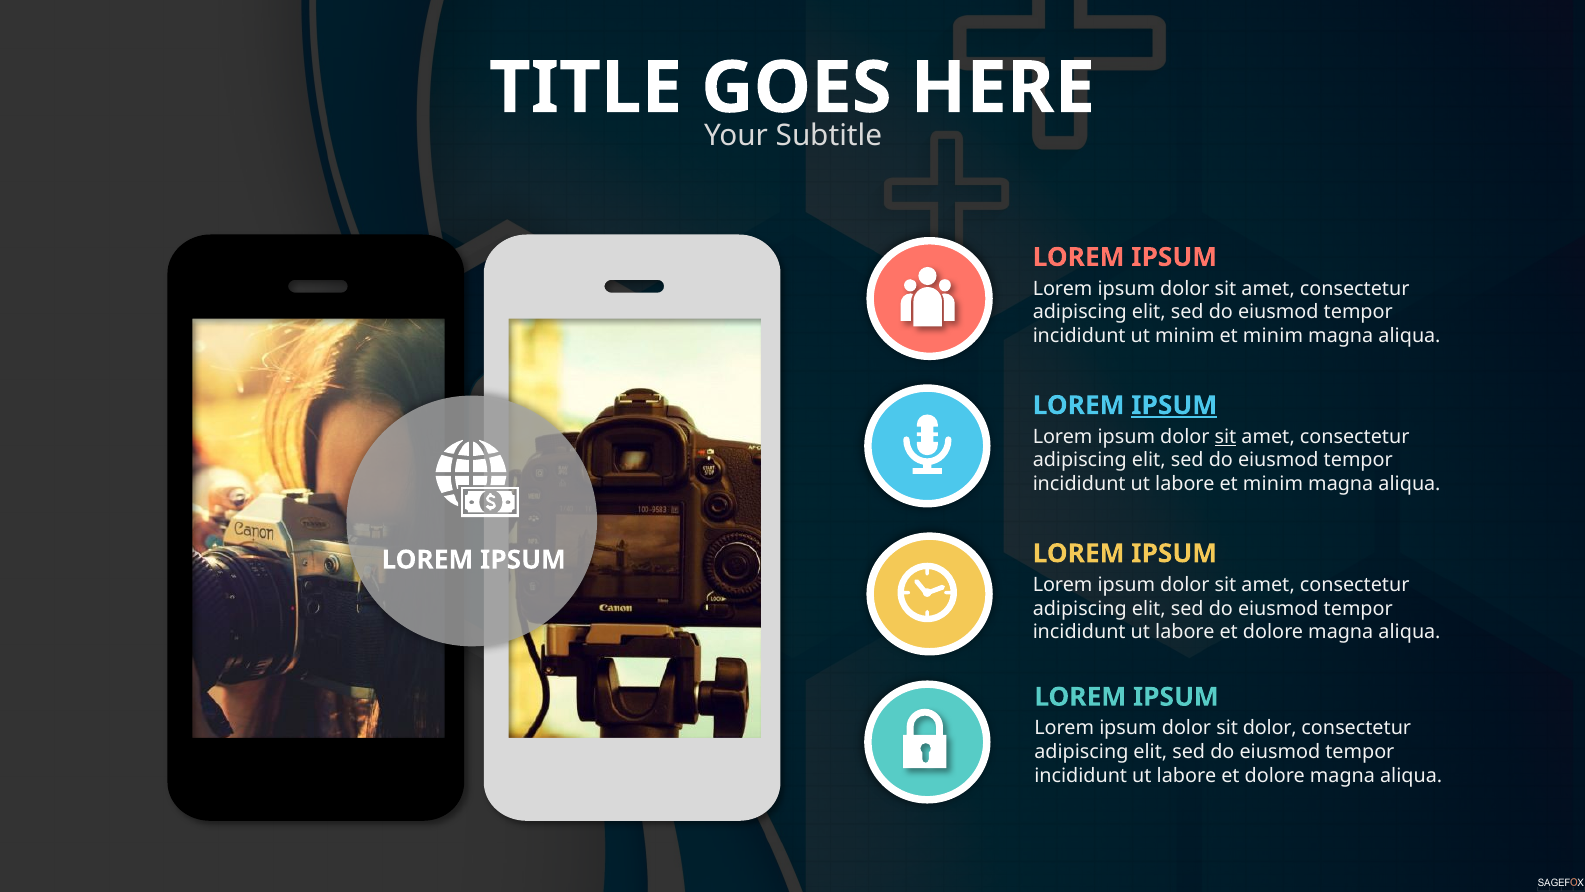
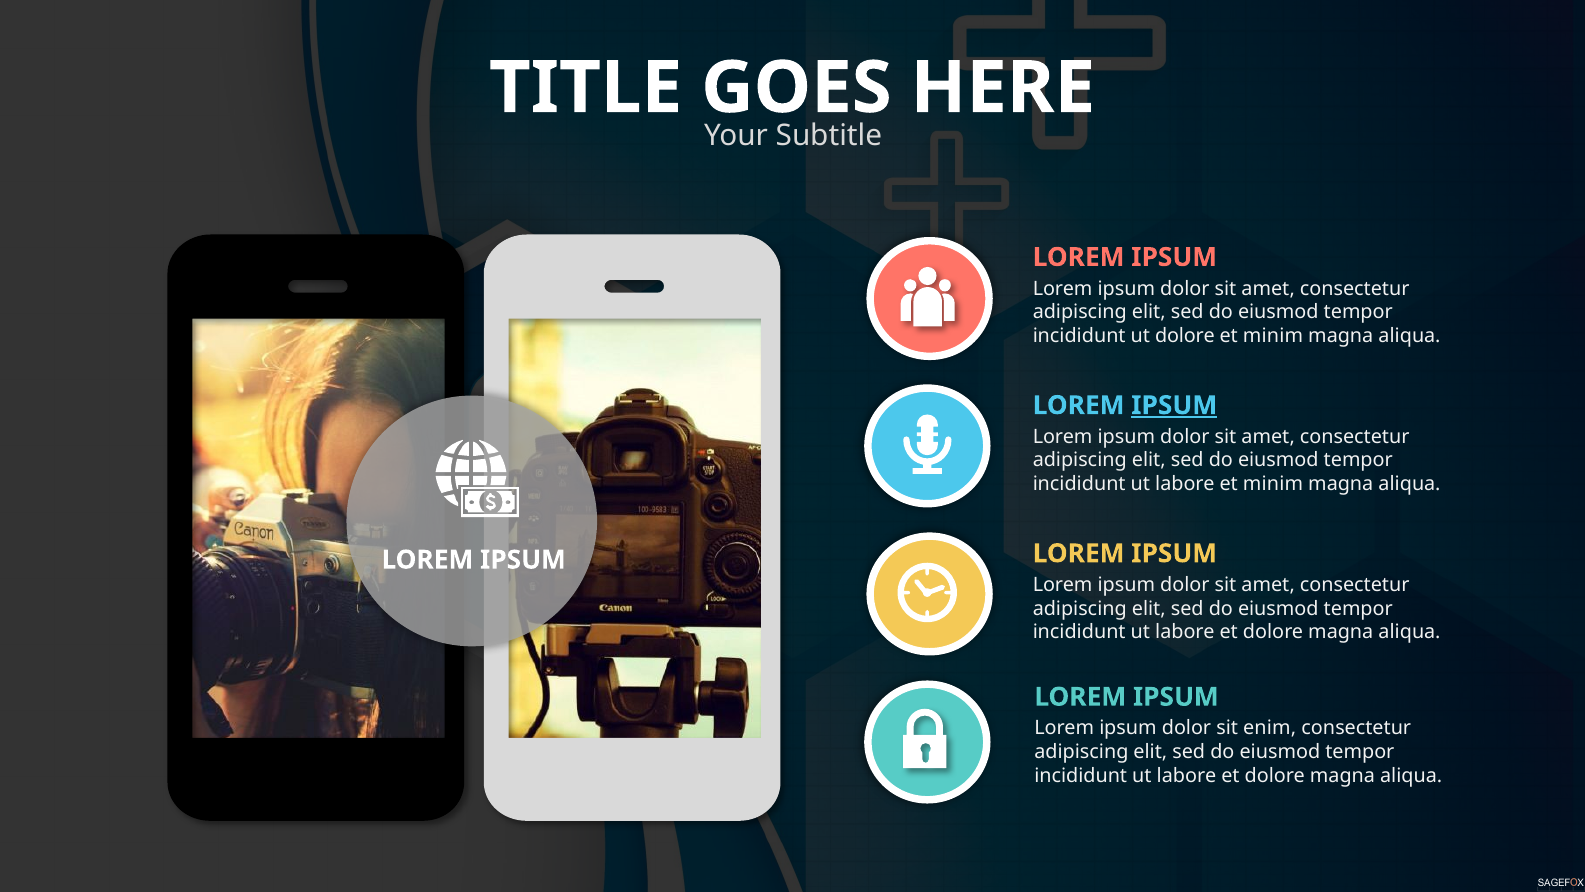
ut minim: minim -> dolore
sit at (1226, 436) underline: present -> none
sit dolor: dolor -> enim
